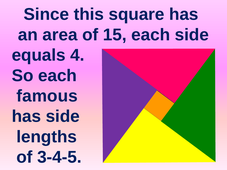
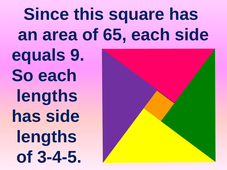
15: 15 -> 65
4: 4 -> 9
famous at (47, 96): famous -> lengths
